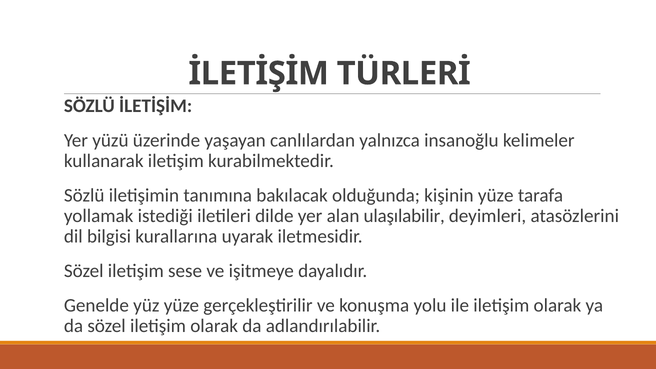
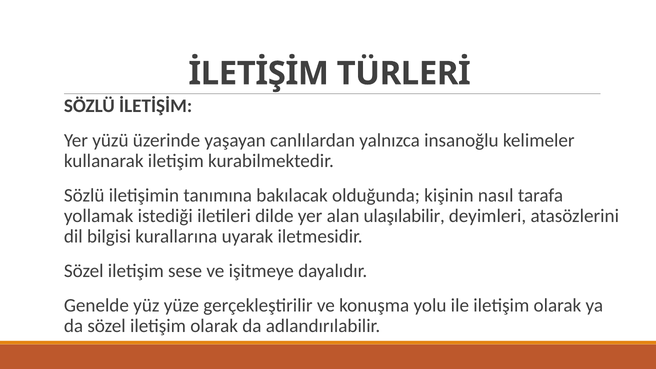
kişinin yüze: yüze -> nasıl
